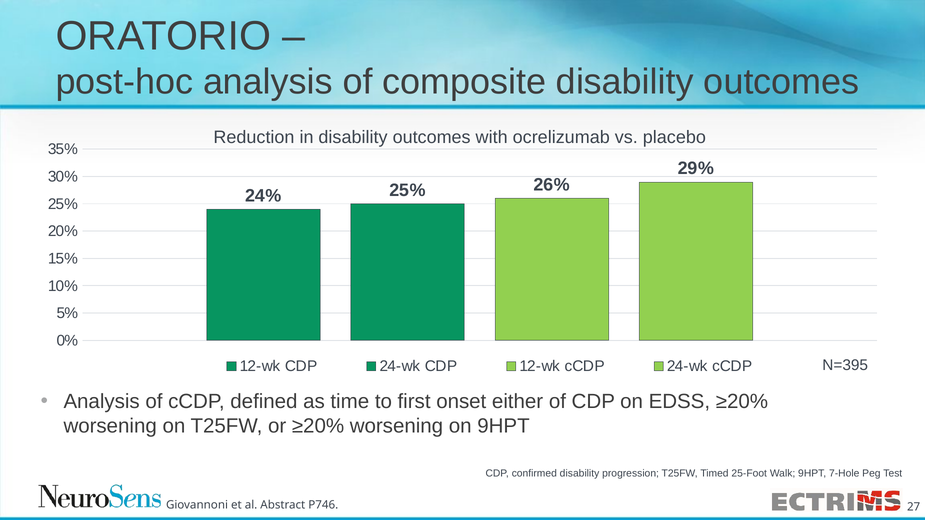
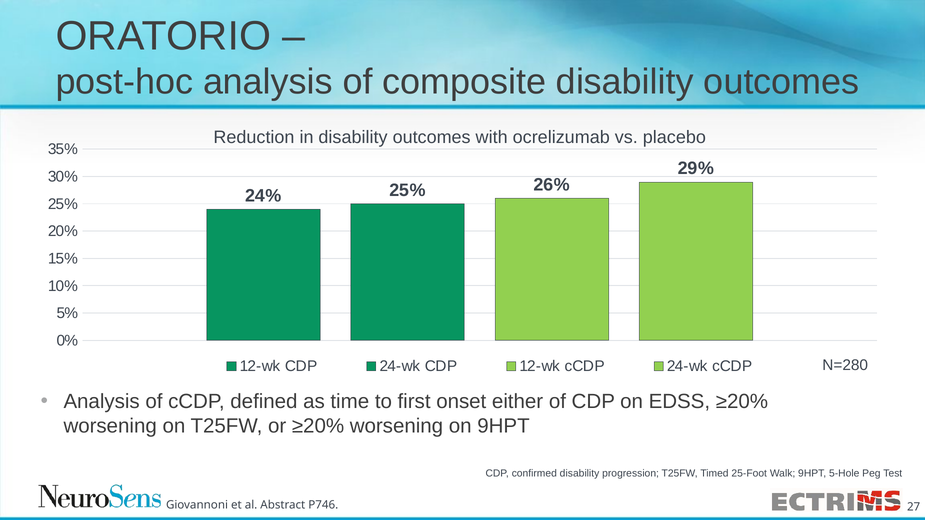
N=395: N=395 -> N=280
7-Hole: 7-Hole -> 5-Hole
